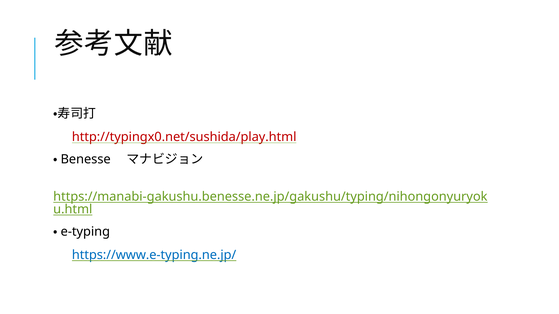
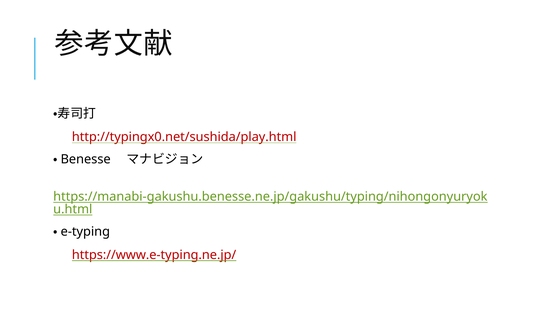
https://www.e-typing.ne.jp/ colour: blue -> red
